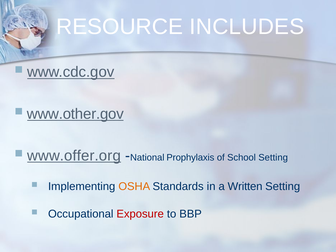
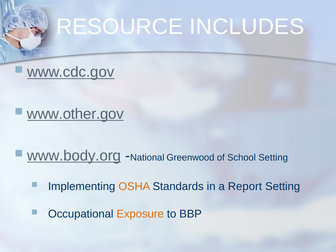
www.offer.org: www.offer.org -> www.body.org
Prophylaxis: Prophylaxis -> Greenwood
Written: Written -> Report
Exposure colour: red -> orange
